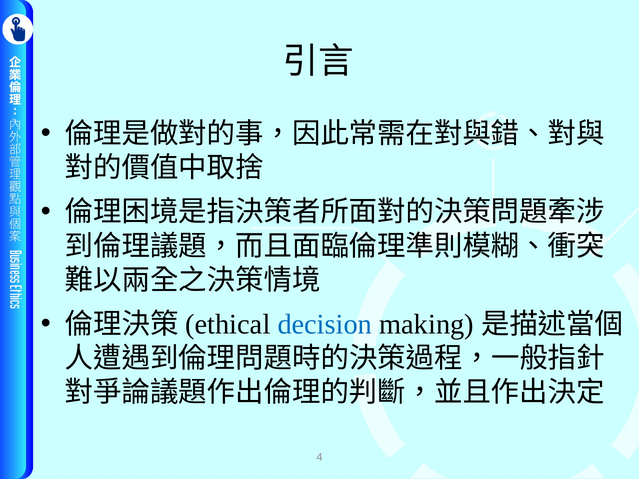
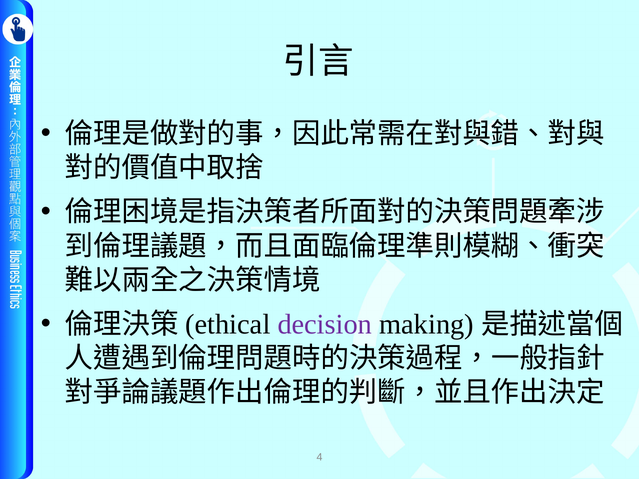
decision colour: blue -> purple
